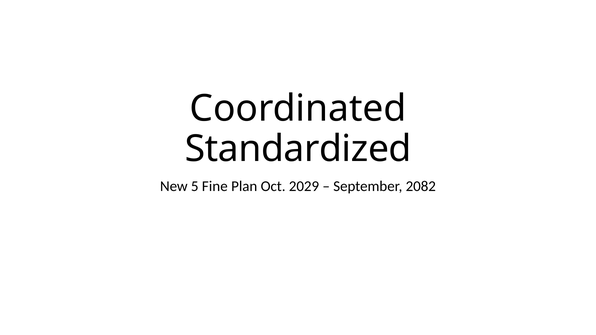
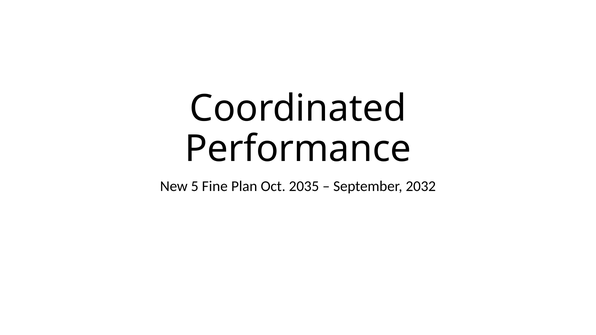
Standardized: Standardized -> Performance
2029: 2029 -> 2035
2082: 2082 -> 2032
